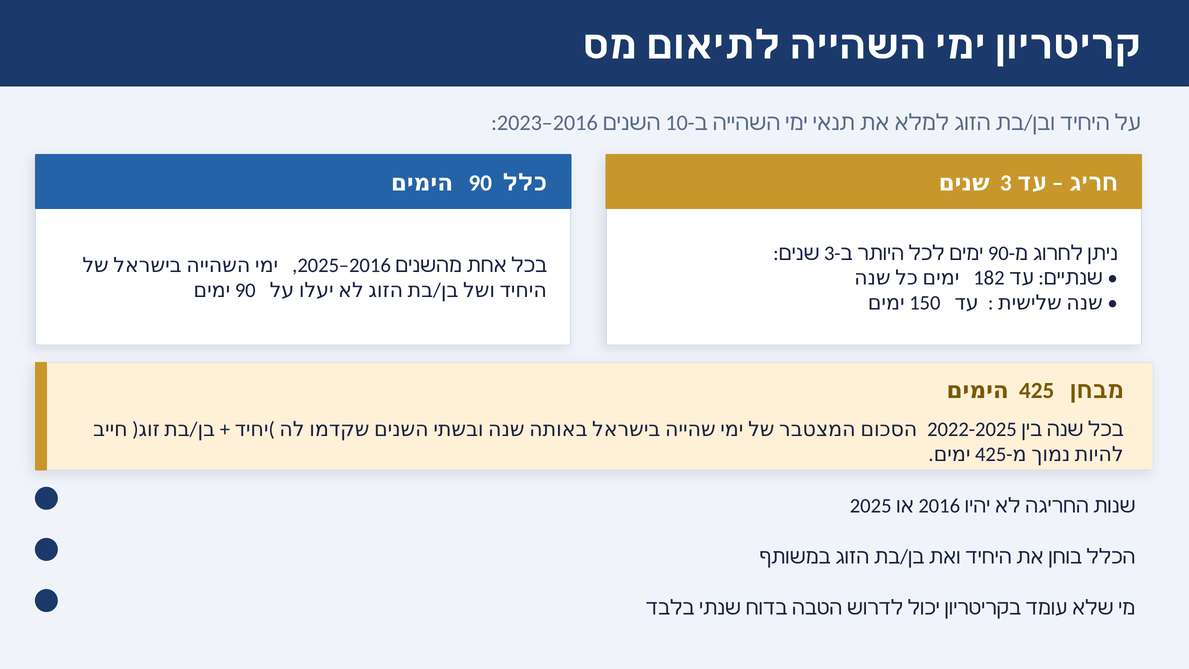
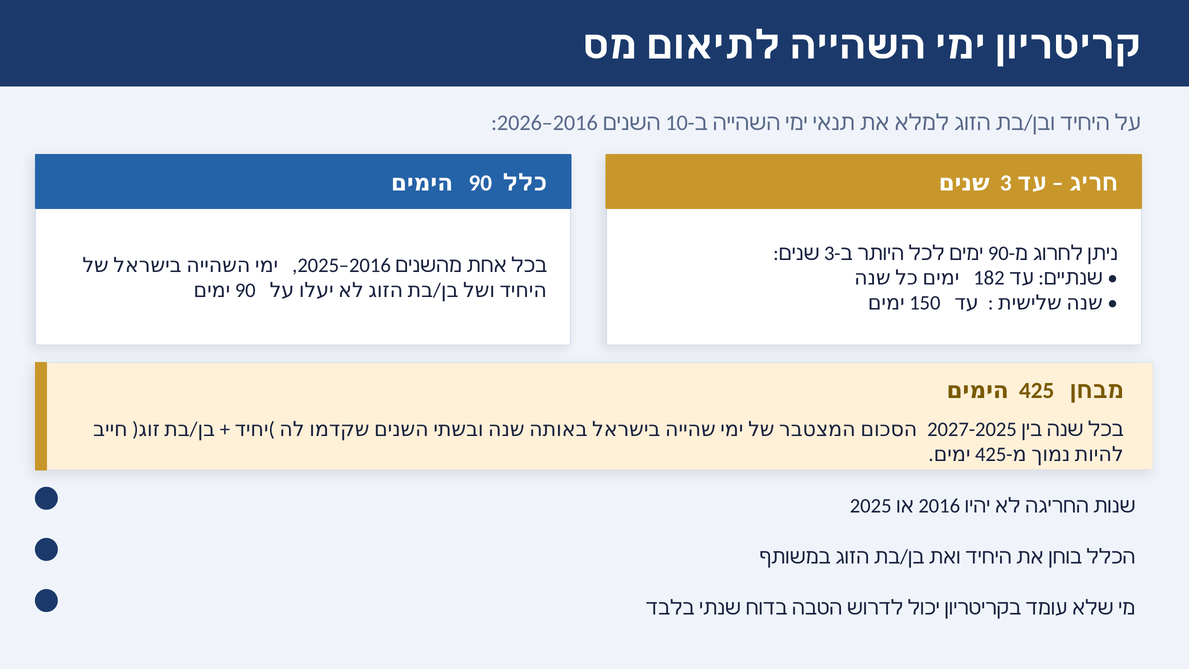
2023: 2023 -> 2026
2022-2025: 2022-2025 -> 2027-2025
